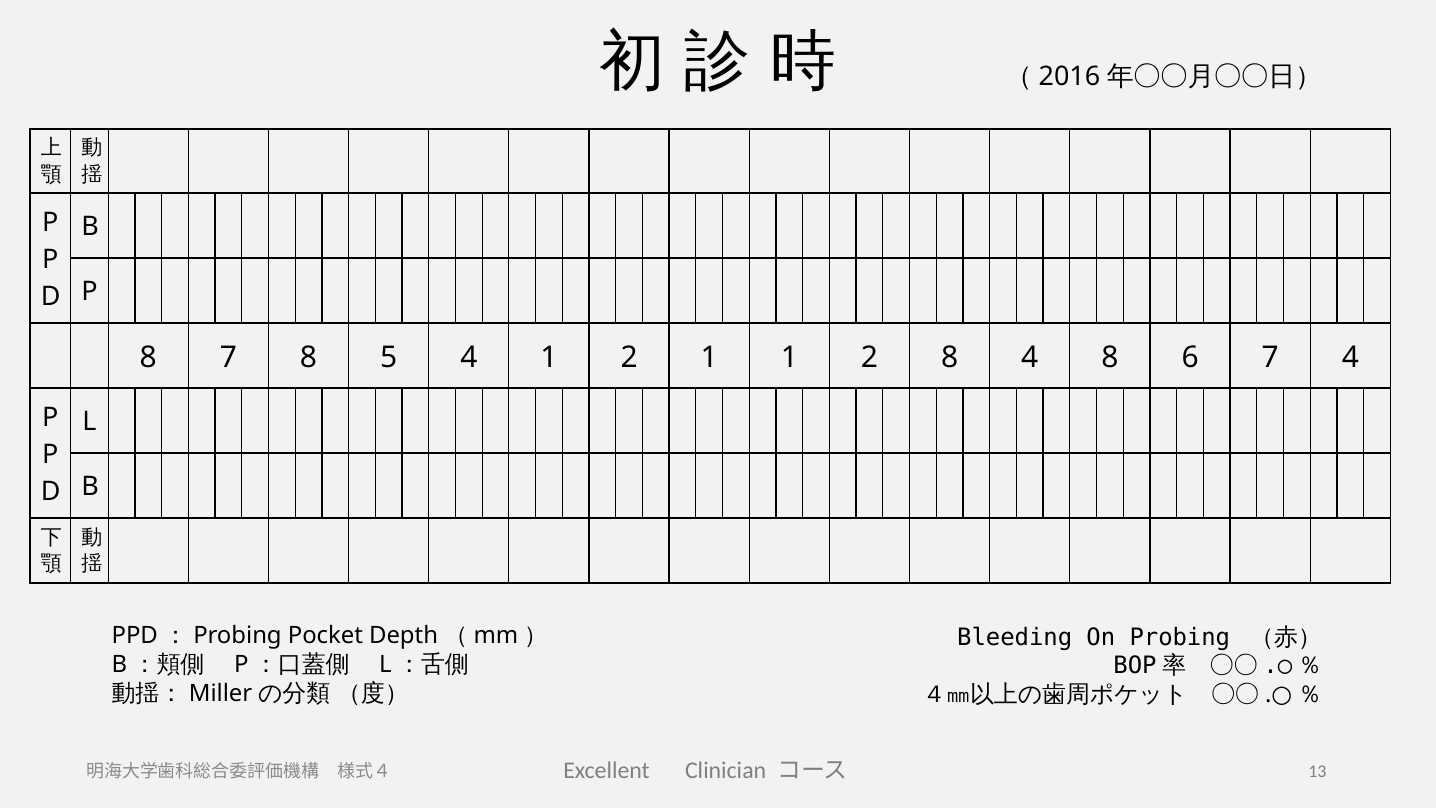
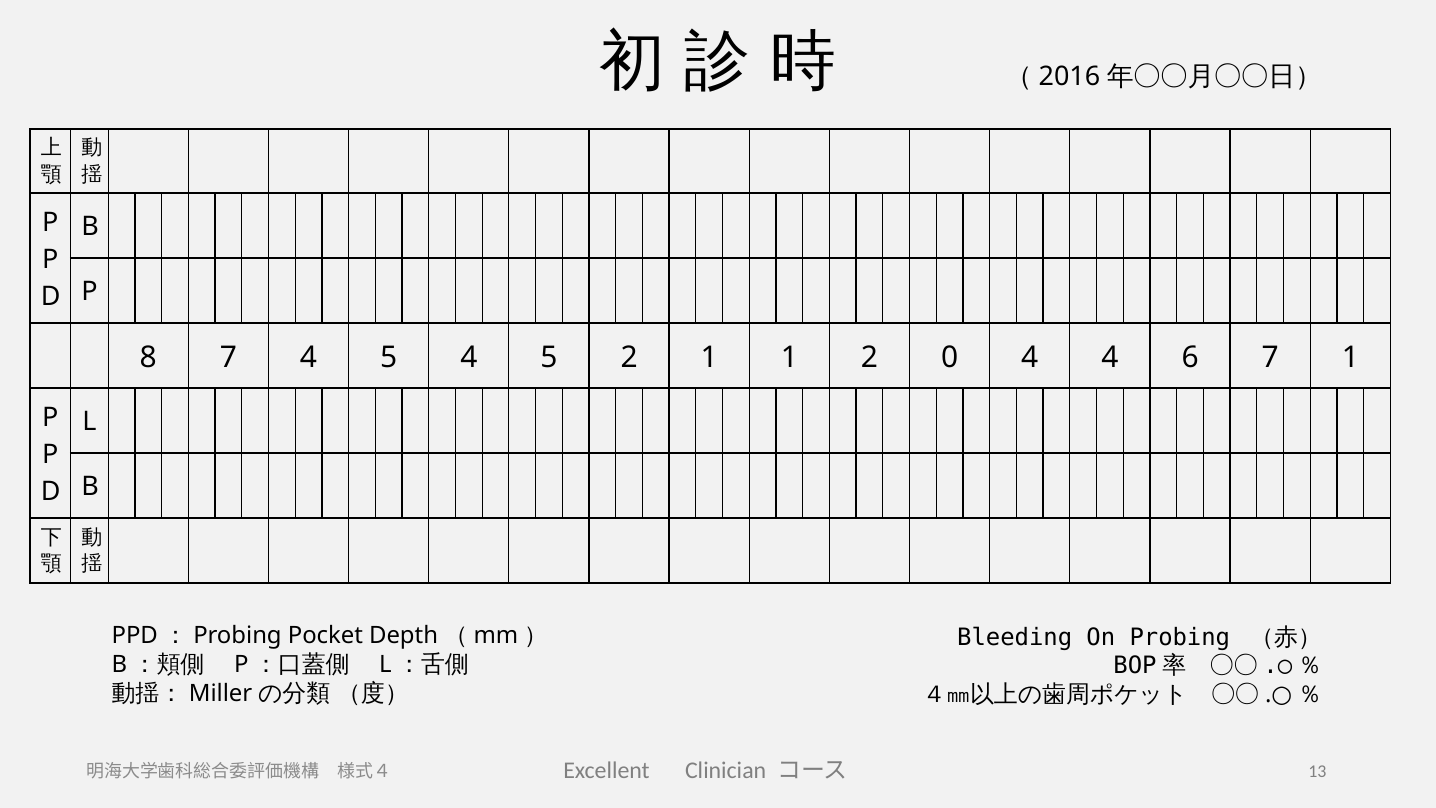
7 8: 8 -> 4
5 4 1: 1 -> 5
2 8: 8 -> 0
4 8: 8 -> 4
7 4: 4 -> 1
